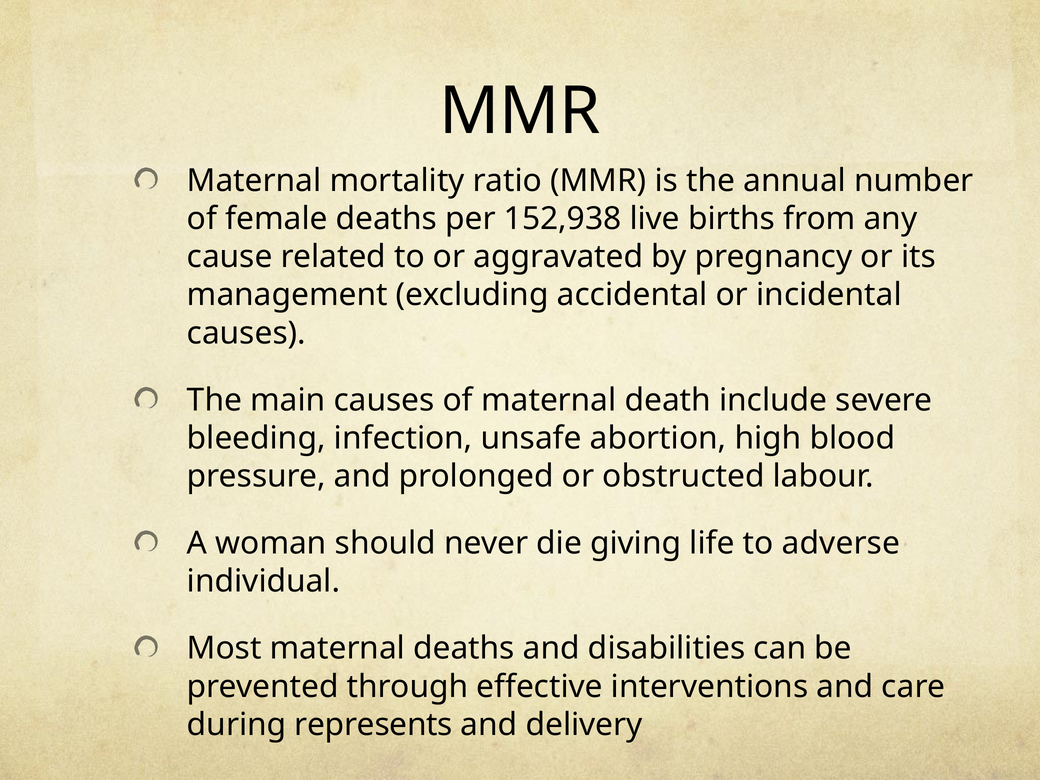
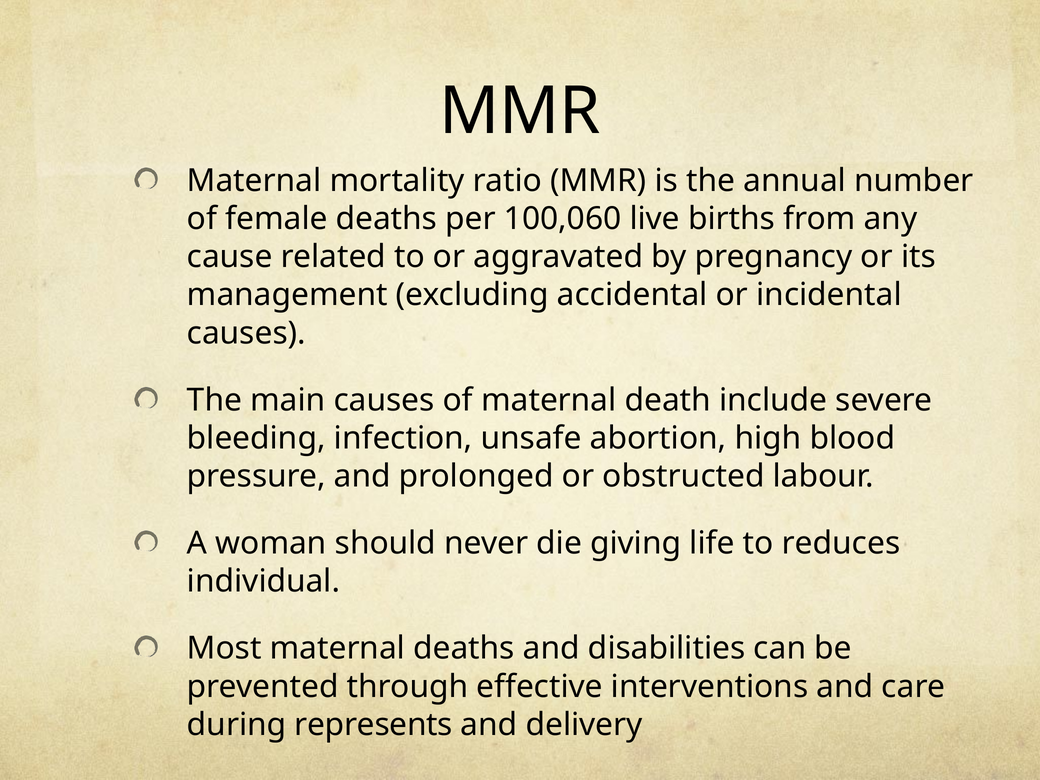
152,938: 152,938 -> 100,060
adverse: adverse -> reduces
